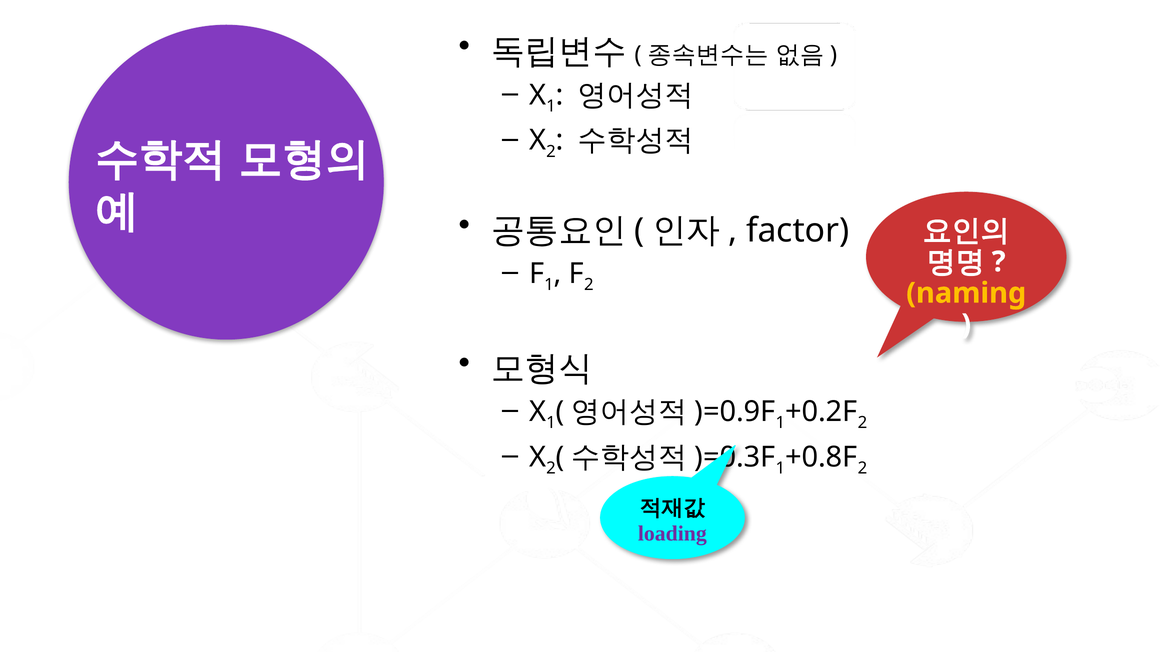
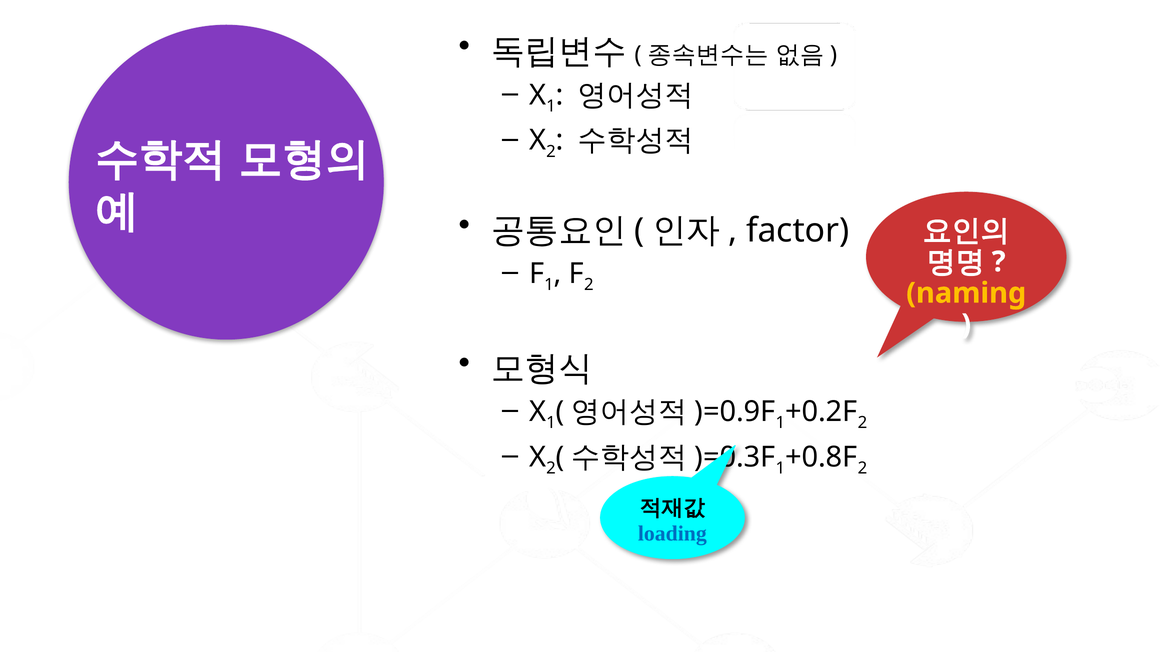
loading colour: purple -> blue
